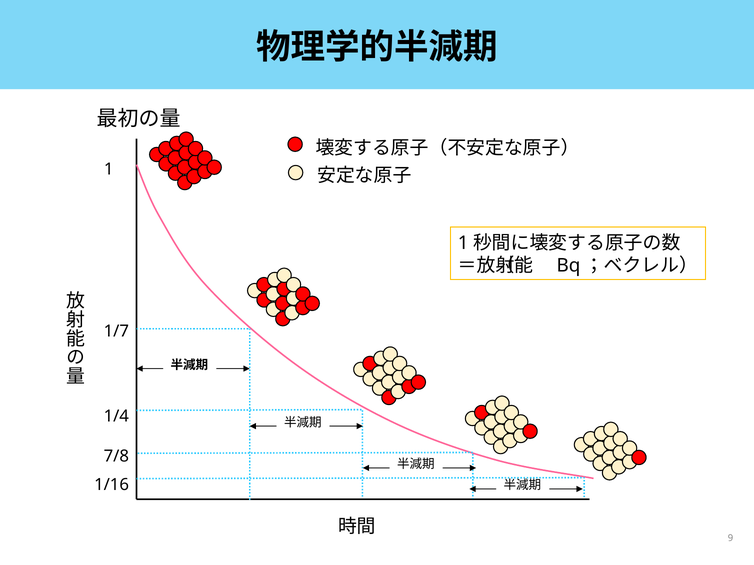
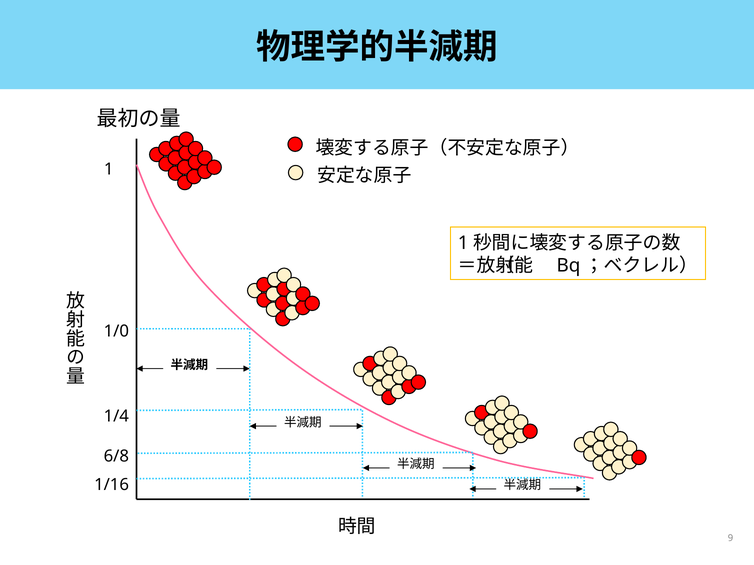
1/7: 1/7 -> 1/0
7/8: 7/8 -> 6/8
